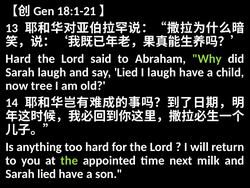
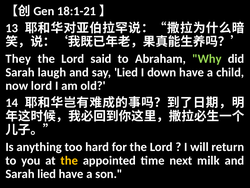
Hard at (18, 59): Hard -> They
I laugh: laugh -> down
now tree: tree -> lord
the at (69, 160) colour: light green -> yellow
